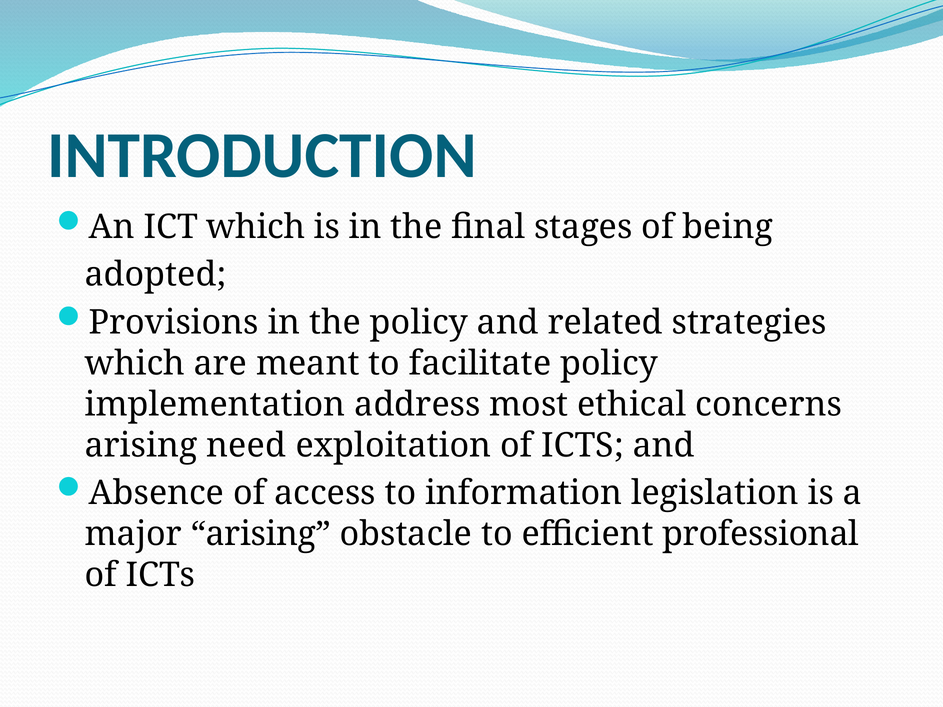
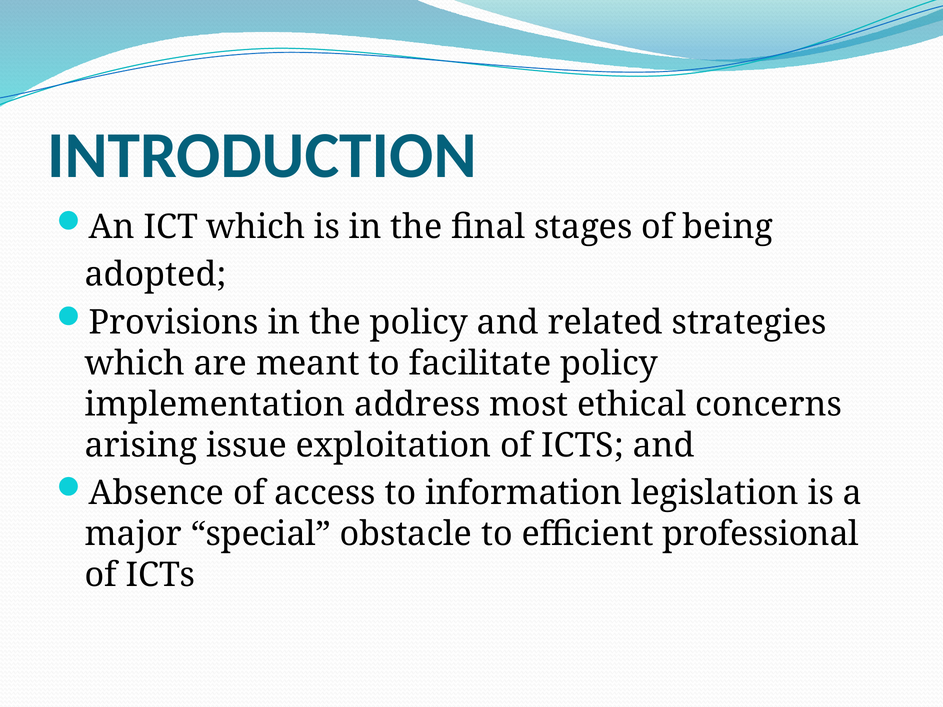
need: need -> issue
major arising: arising -> special
